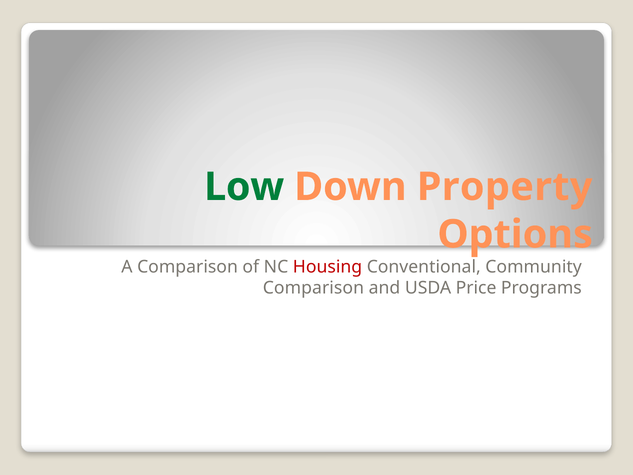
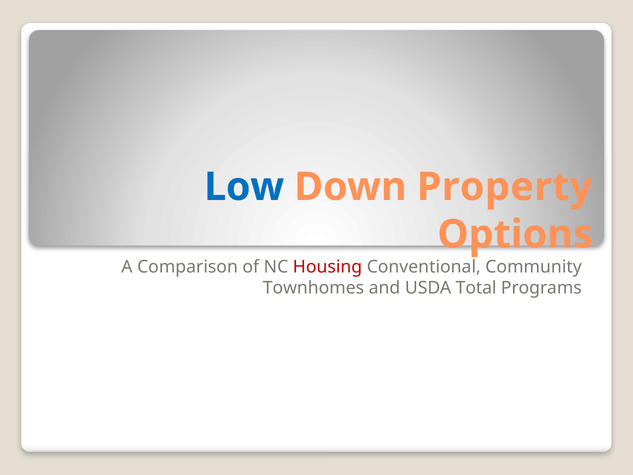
Low colour: green -> blue
Comparison at (313, 288): Comparison -> Townhomes
Price: Price -> Total
